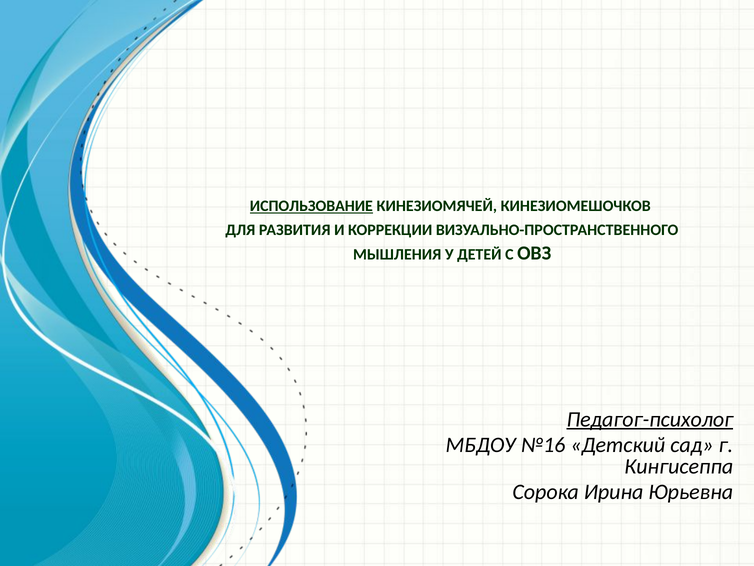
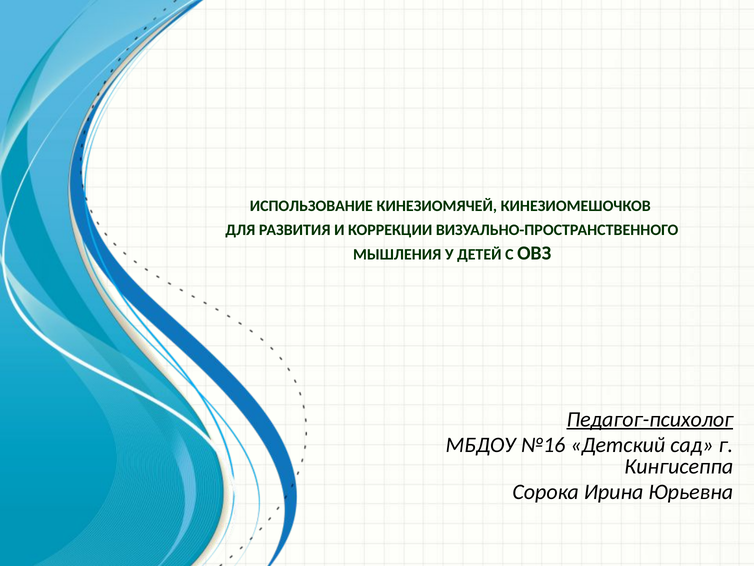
ИСПОЛЬЗОВАНИЕ underline: present -> none
